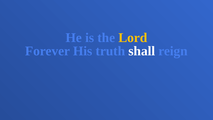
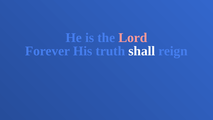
Lord colour: yellow -> pink
